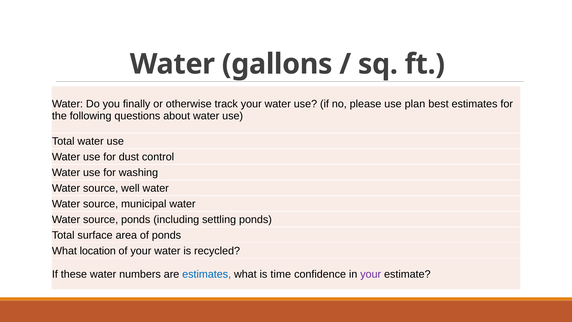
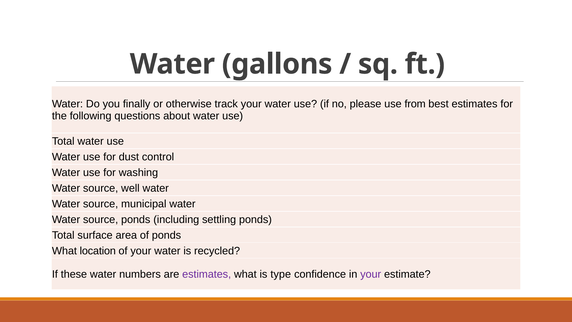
plan: plan -> from
estimates at (207, 274) colour: blue -> purple
time: time -> type
